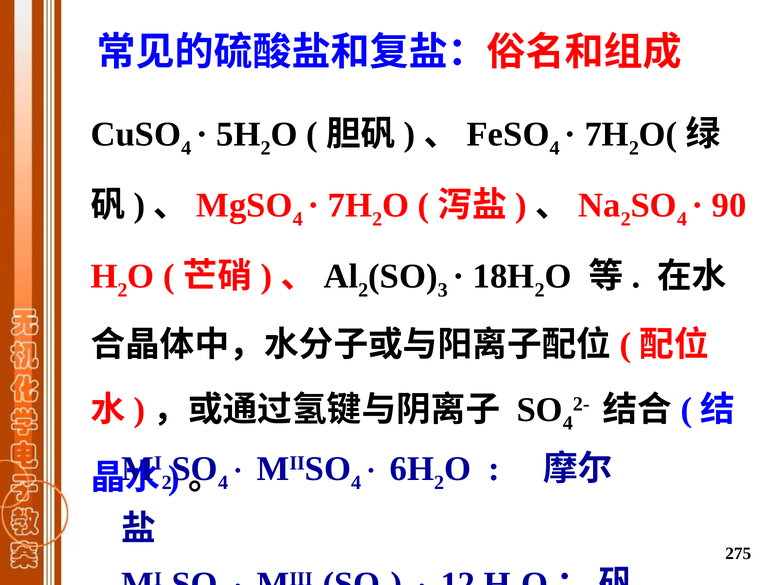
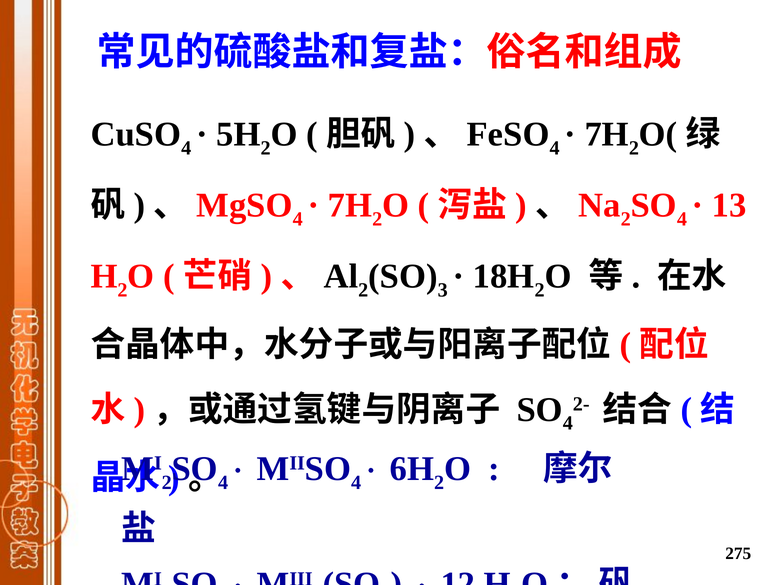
90: 90 -> 13
